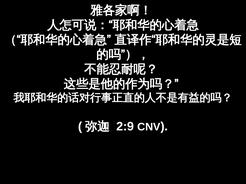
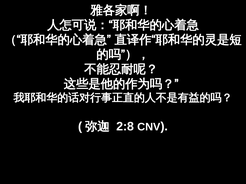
2:9: 2:9 -> 2:8
